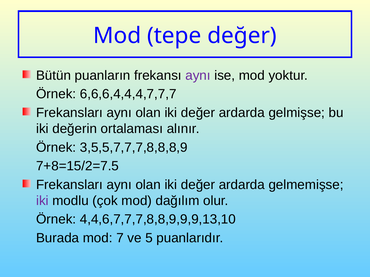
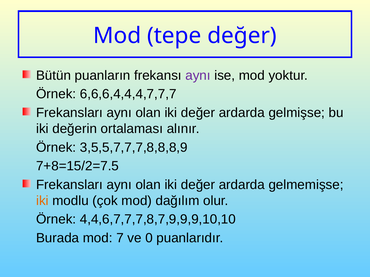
iki at (42, 201) colour: purple -> orange
4,4,6,7,7,7,8,8,9,9,9,13,10: 4,4,6,7,7,7,8,8,9,9,9,13,10 -> 4,4,6,7,7,7,8,7,9,9,9,10,10
5: 5 -> 0
